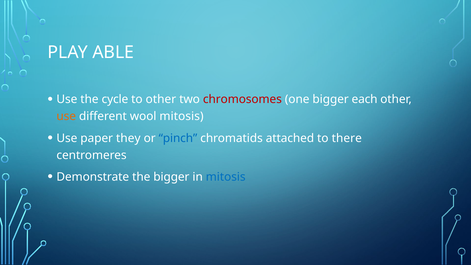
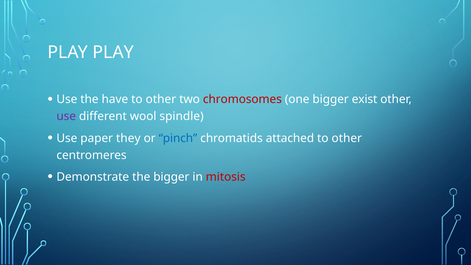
PLAY ABLE: ABLE -> PLAY
cycle: cycle -> have
each: each -> exist
use at (66, 116) colour: orange -> purple
wool mitosis: mitosis -> spindle
there at (347, 138): there -> other
mitosis at (226, 177) colour: blue -> red
